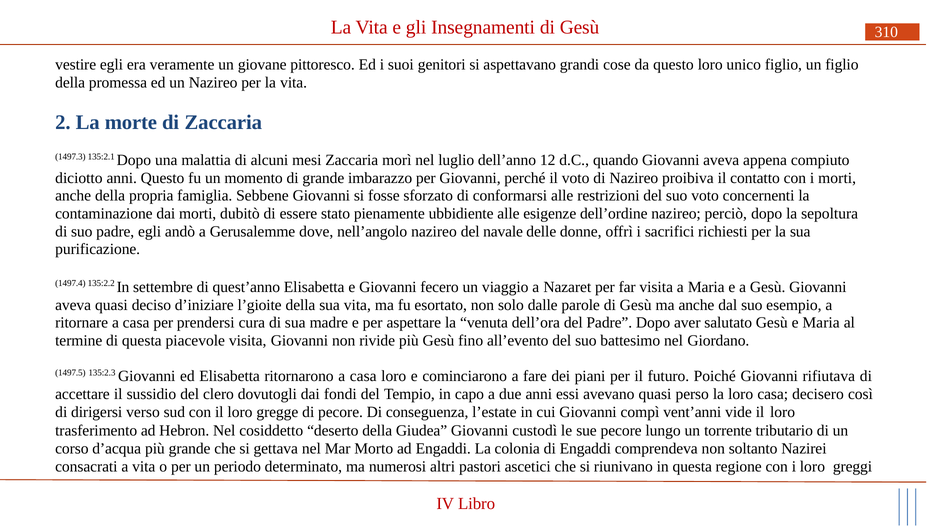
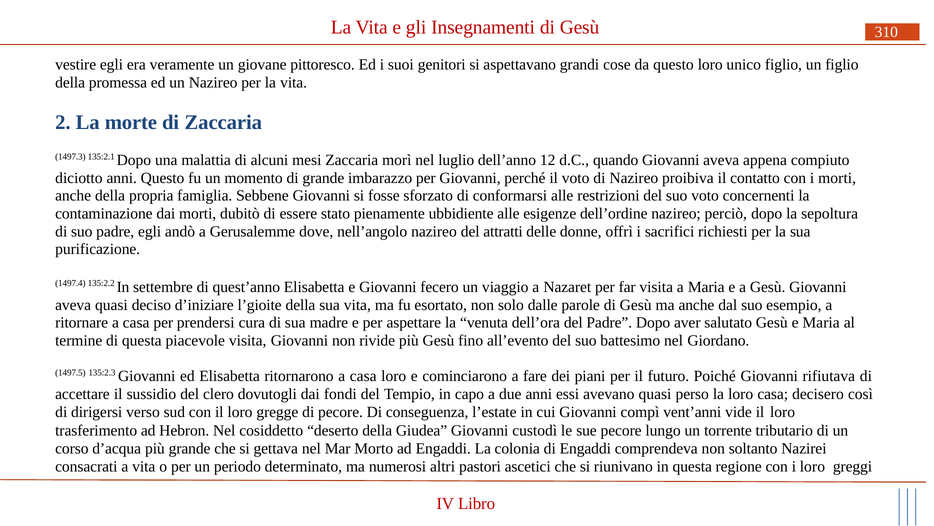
navale: navale -> attratti
